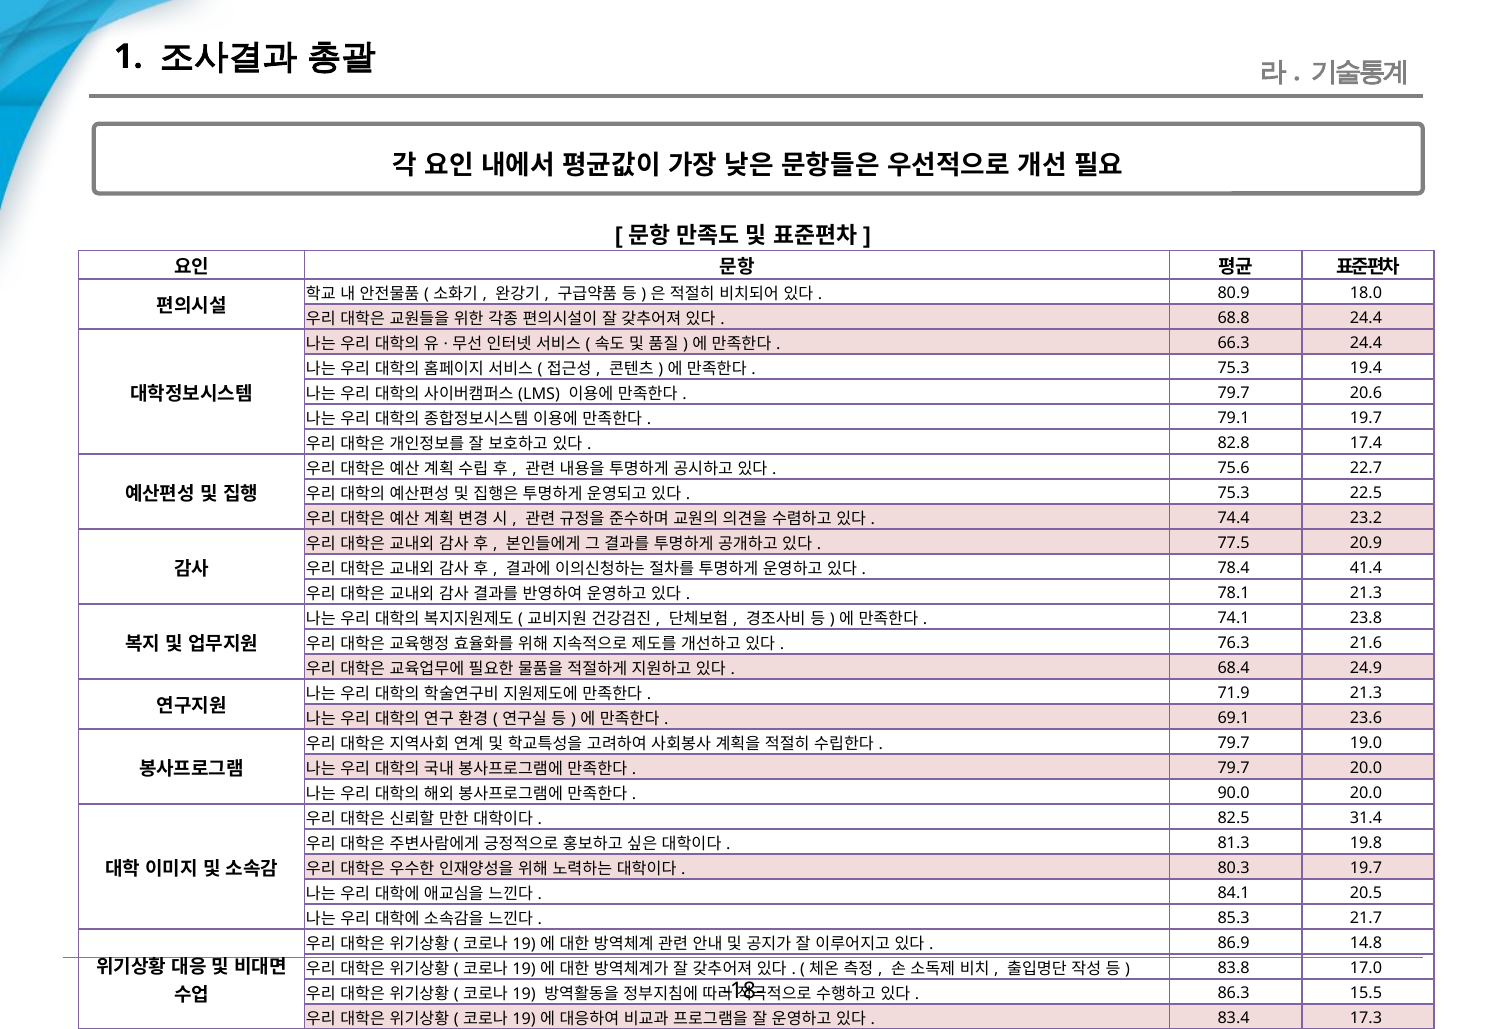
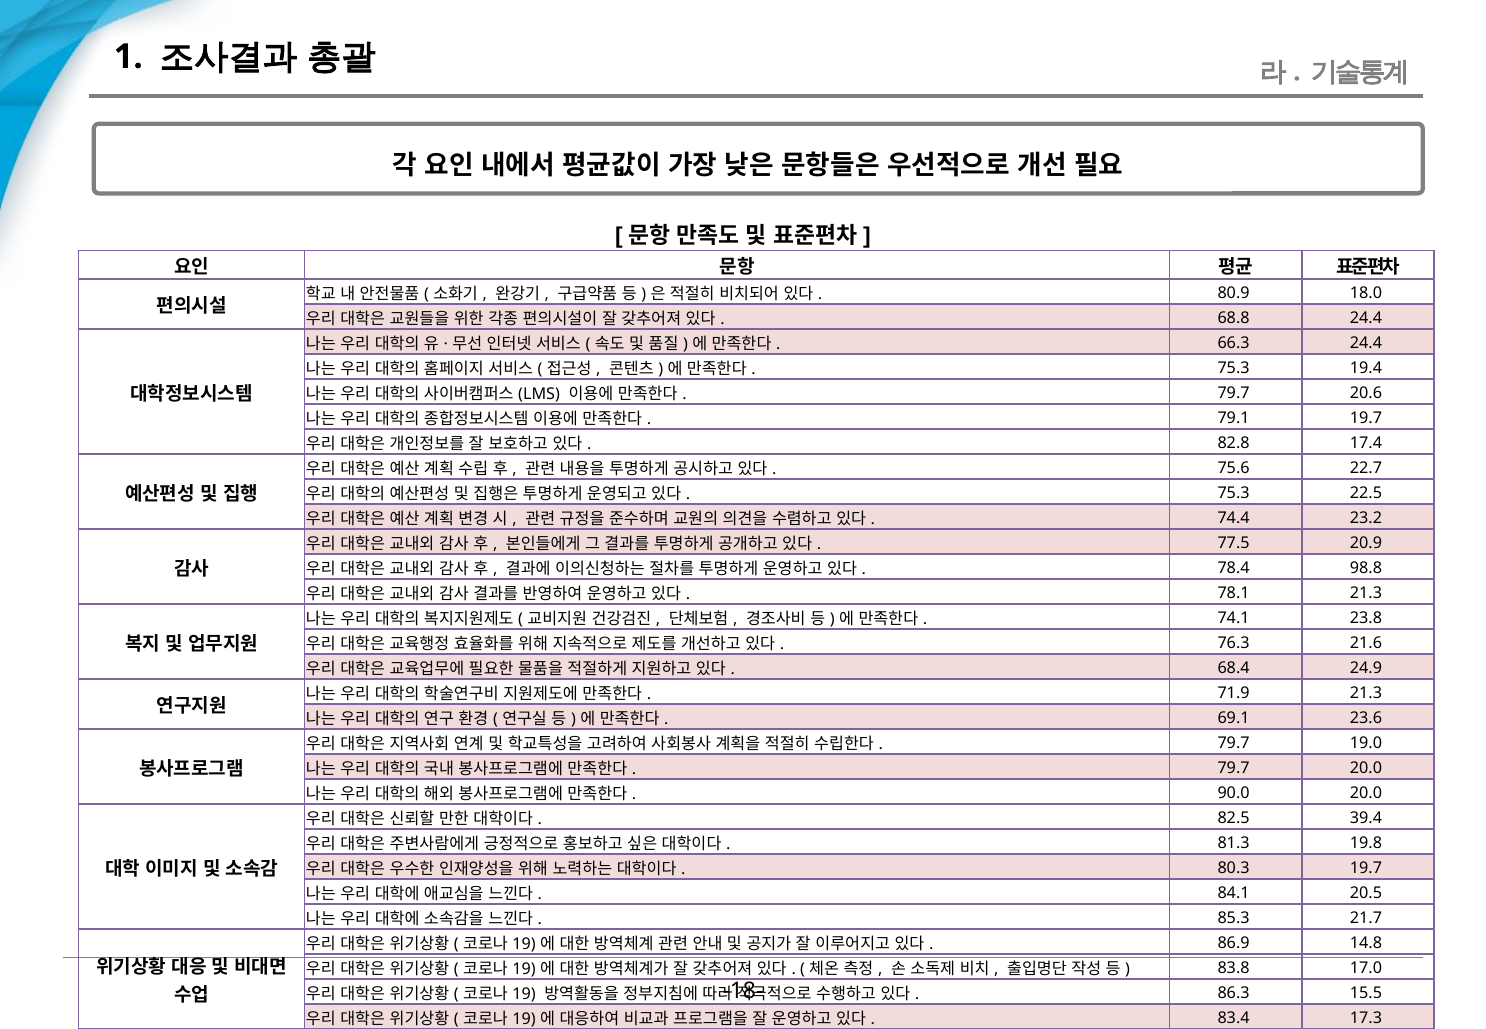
41.4: 41.4 -> 98.8
31.4: 31.4 -> 39.4
